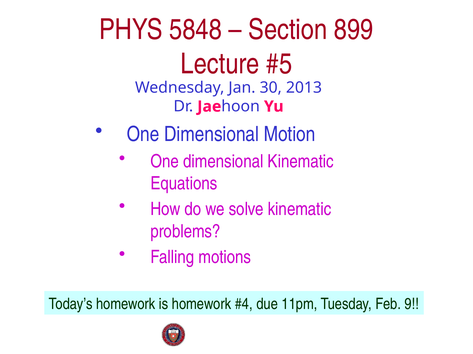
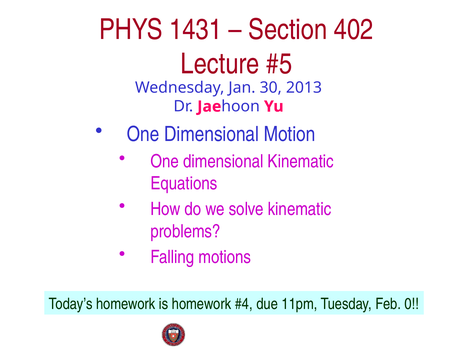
5848: 5848 -> 1431
899: 899 -> 402
9: 9 -> 0
